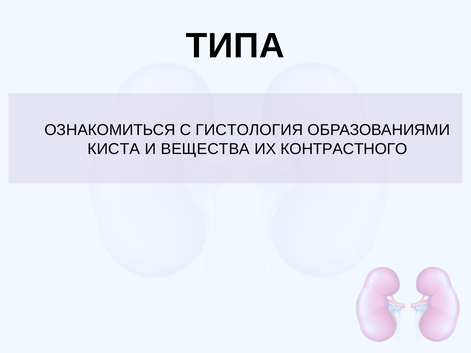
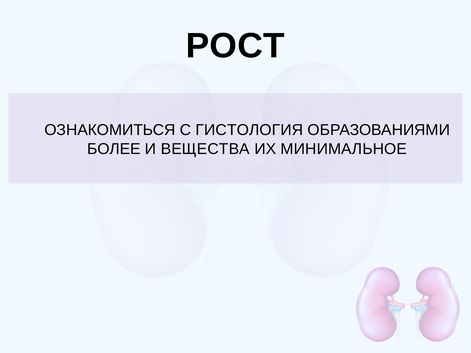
ТИПА: ТИПА -> РОСТ
КИСТА: КИСТА -> БОЛЕЕ
КОНТРАСТНОГО: КОНТРАСТНОГО -> МИНИМАЛЬНОЕ
